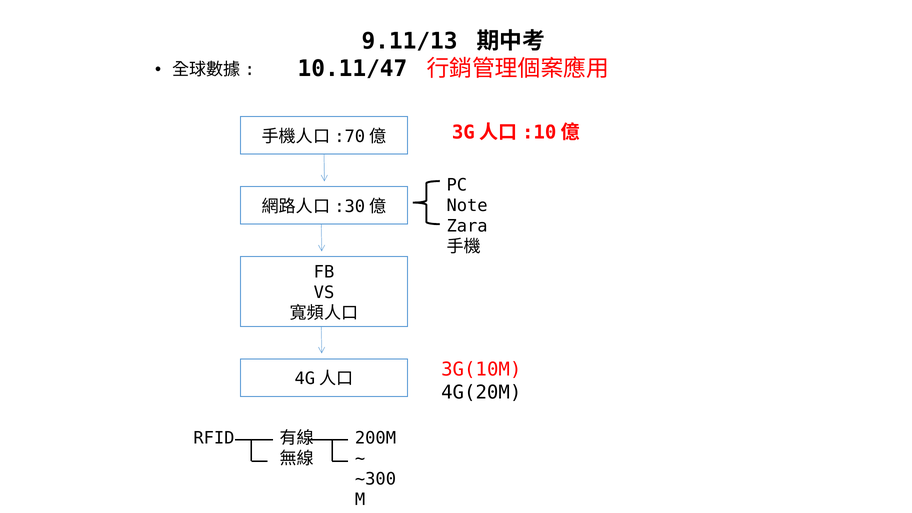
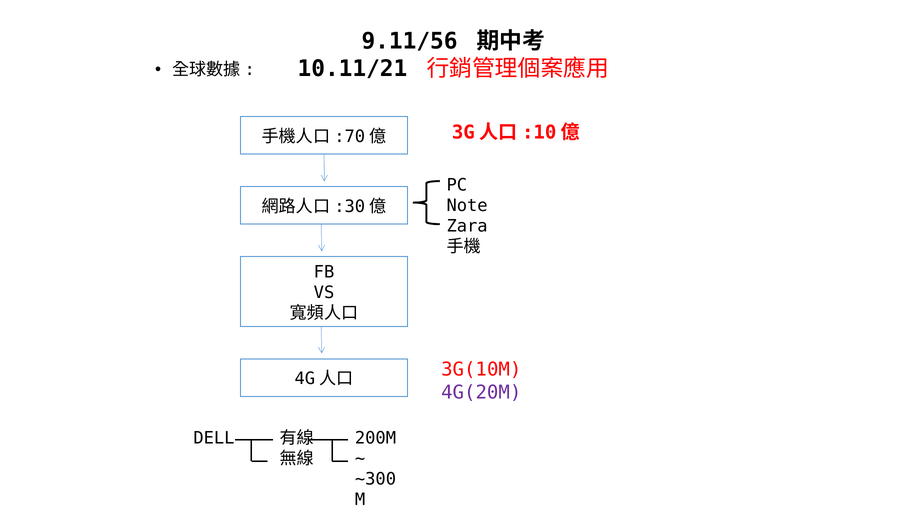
9.11/13: 9.11/13 -> 9.11/56
10.11/47: 10.11/47 -> 10.11/21
4G(20M colour: black -> purple
RFID: RFID -> DELL
